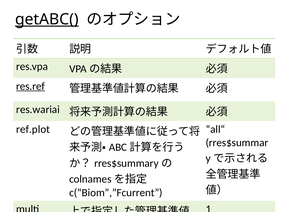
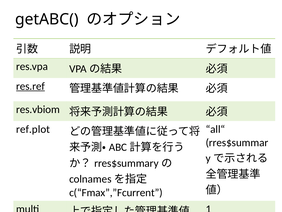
getABC( underline: present -> none
res.wariai: res.wariai -> res.vbiom
c(“Biom”,”Fcurrent: c(“Biom”,”Fcurrent -> c(“Fmax”,”Fcurrent
